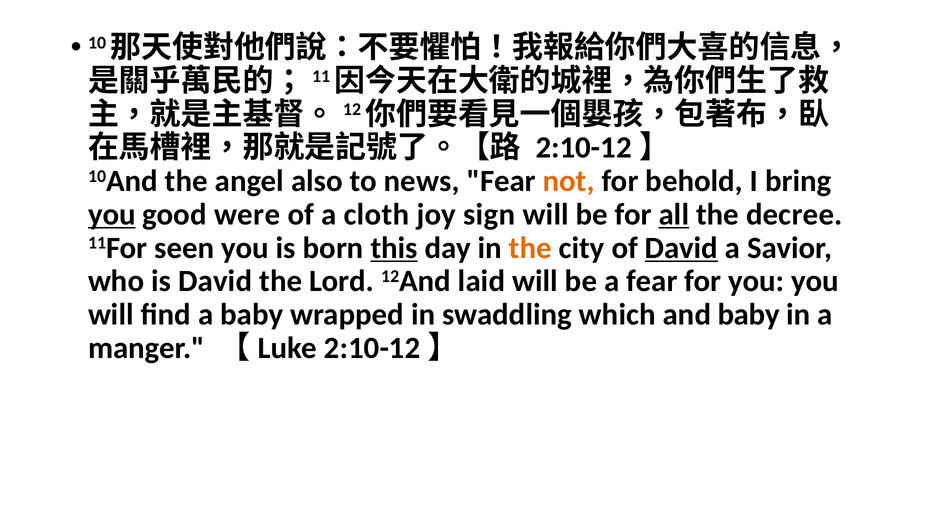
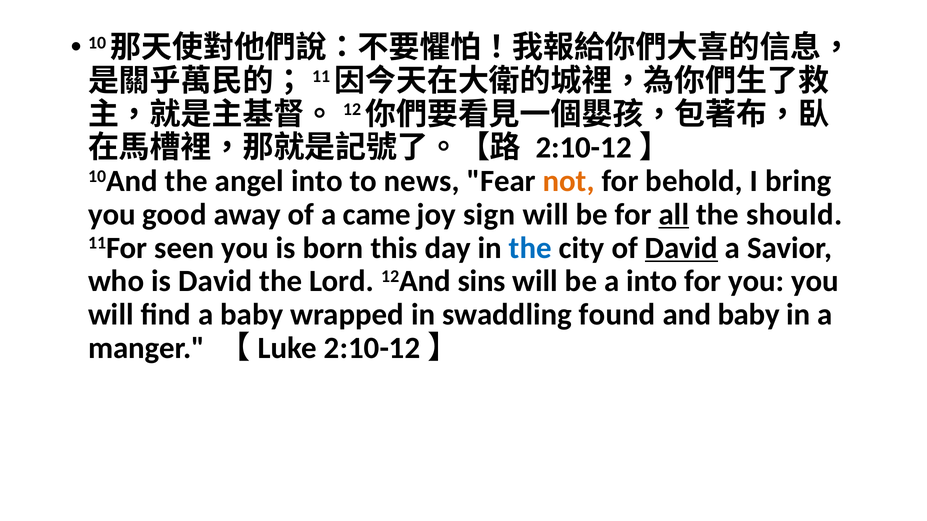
angel also: also -> into
you at (112, 215) underline: present -> none
were: were -> away
cloth: cloth -> came
decree: decree -> should
this underline: present -> none
the at (530, 248) colour: orange -> blue
laid: laid -> sins
a fear: fear -> into
which: which -> found
